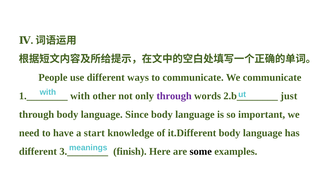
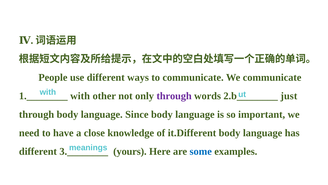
start: start -> close
finish: finish -> yours
some colour: black -> blue
